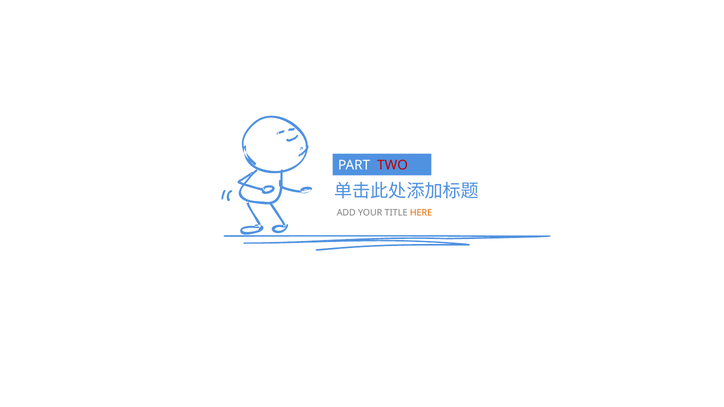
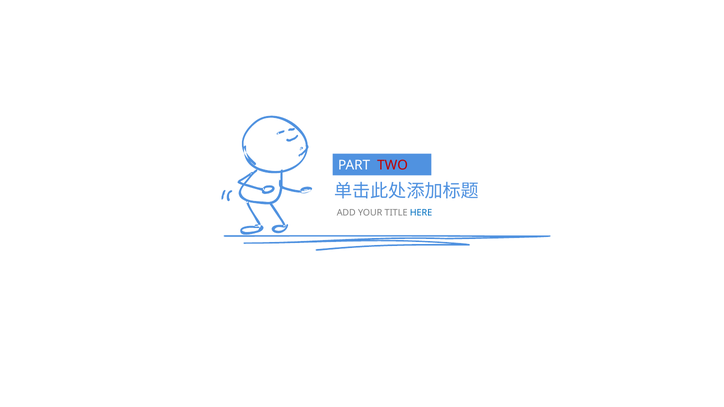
HERE colour: orange -> blue
